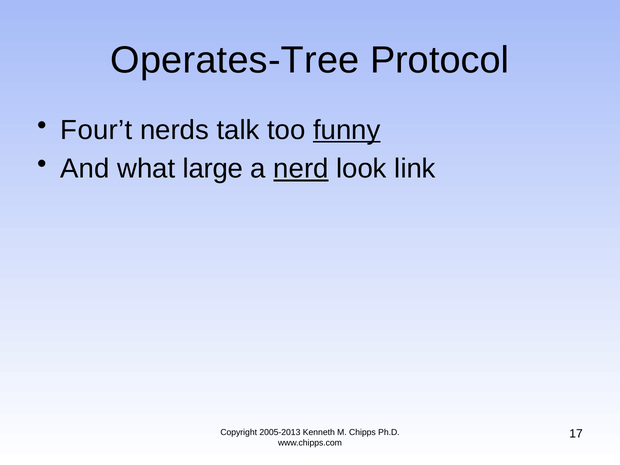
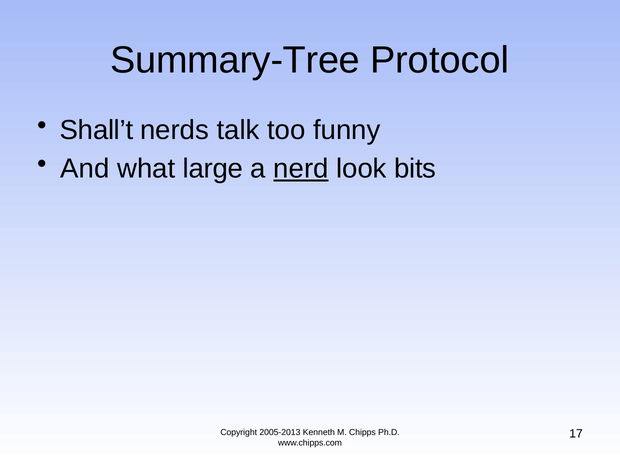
Operates-Tree: Operates-Tree -> Summary-Tree
Four’t: Four’t -> Shall’t
funny underline: present -> none
link: link -> bits
